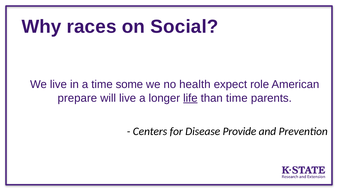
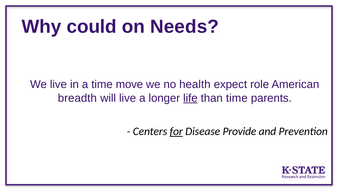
races: races -> could
Social: Social -> Needs
some: some -> move
prepare: prepare -> breadth
for underline: none -> present
